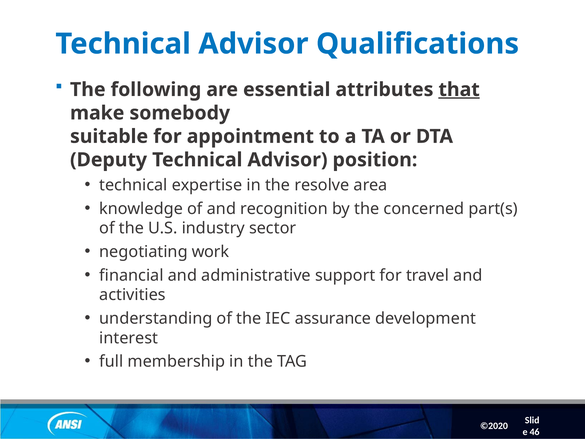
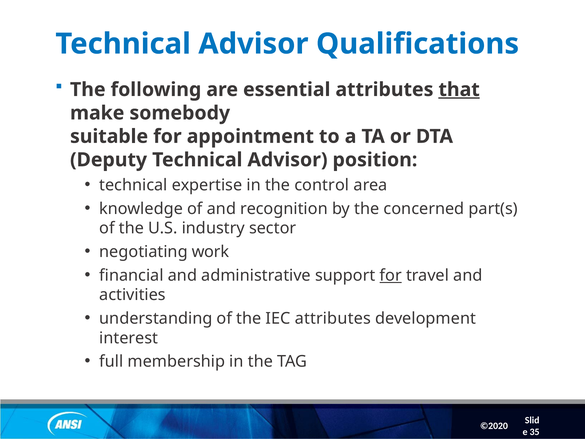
resolve: resolve -> control
for at (391, 275) underline: none -> present
IEC assurance: assurance -> attributes
46: 46 -> 35
